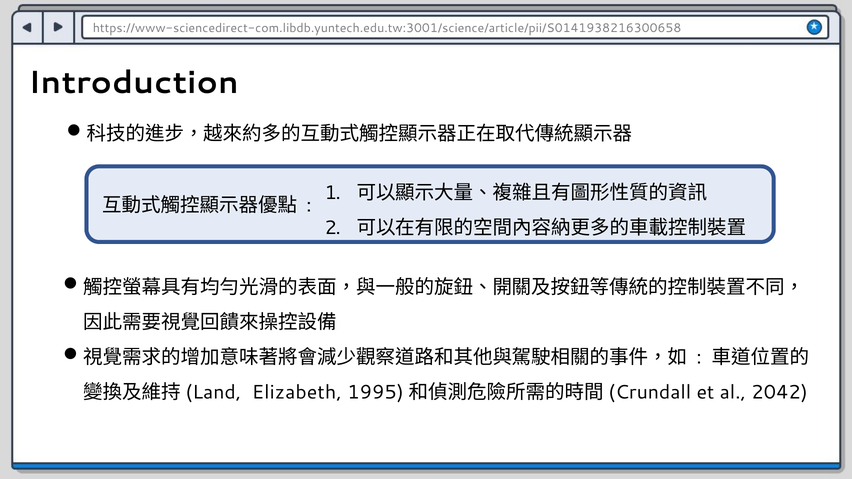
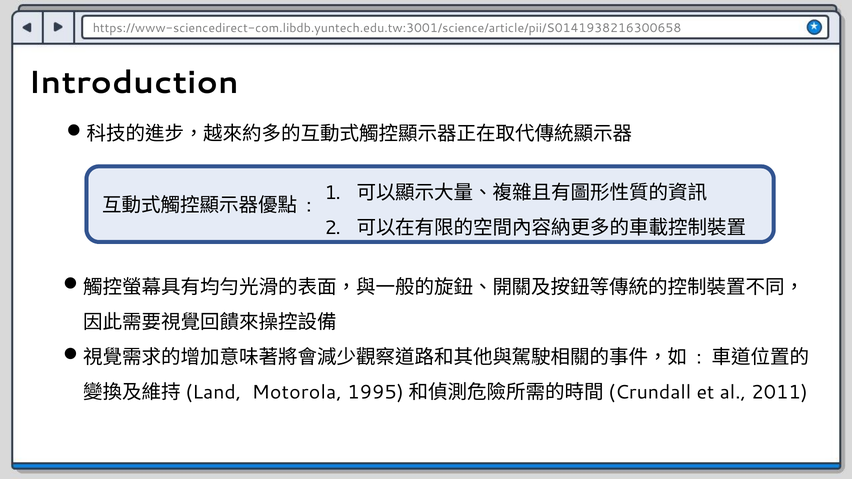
Elizabeth: Elizabeth -> Motorola
2042: 2042 -> 2011
